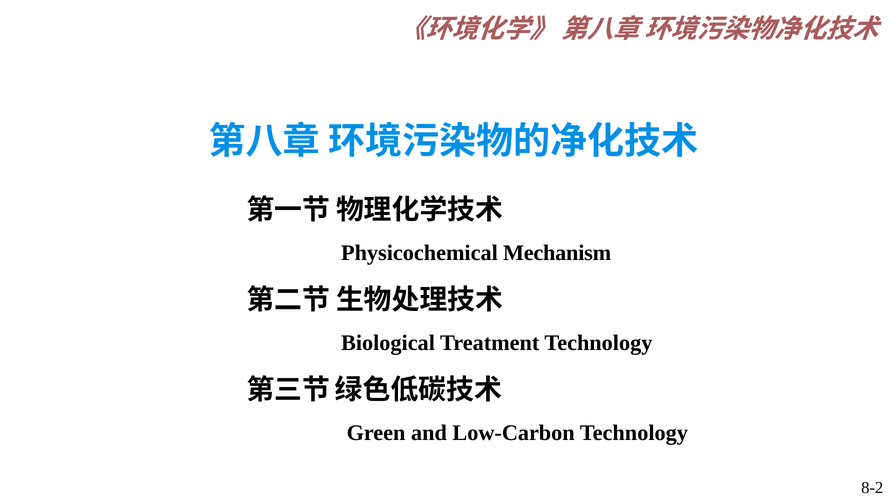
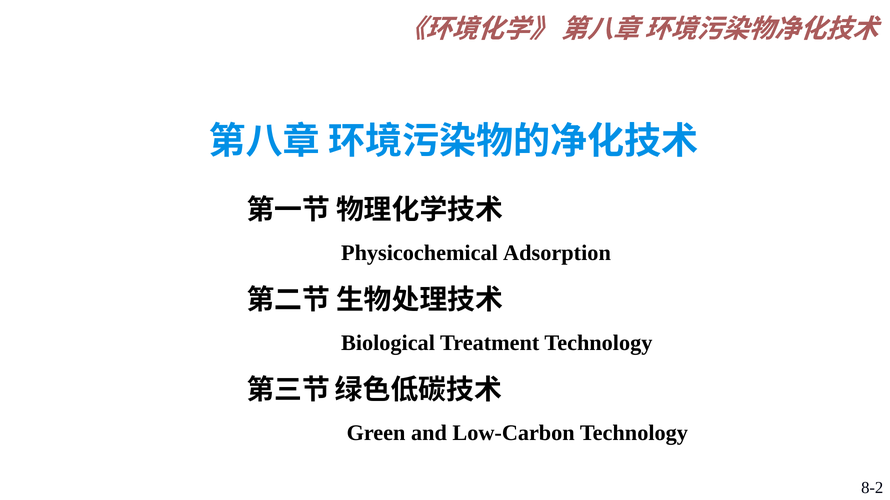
Mechanism: Mechanism -> Adsorption
